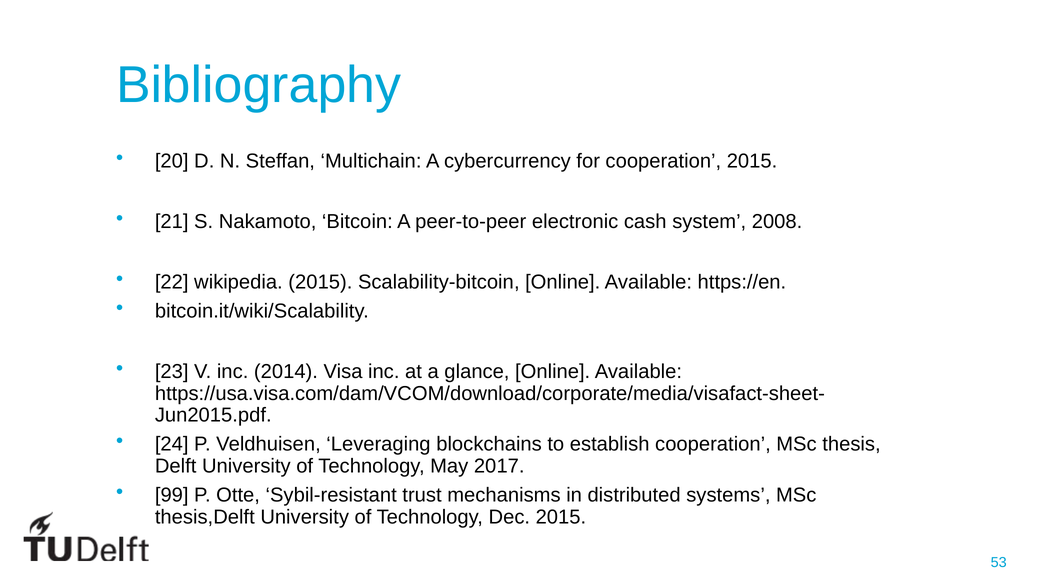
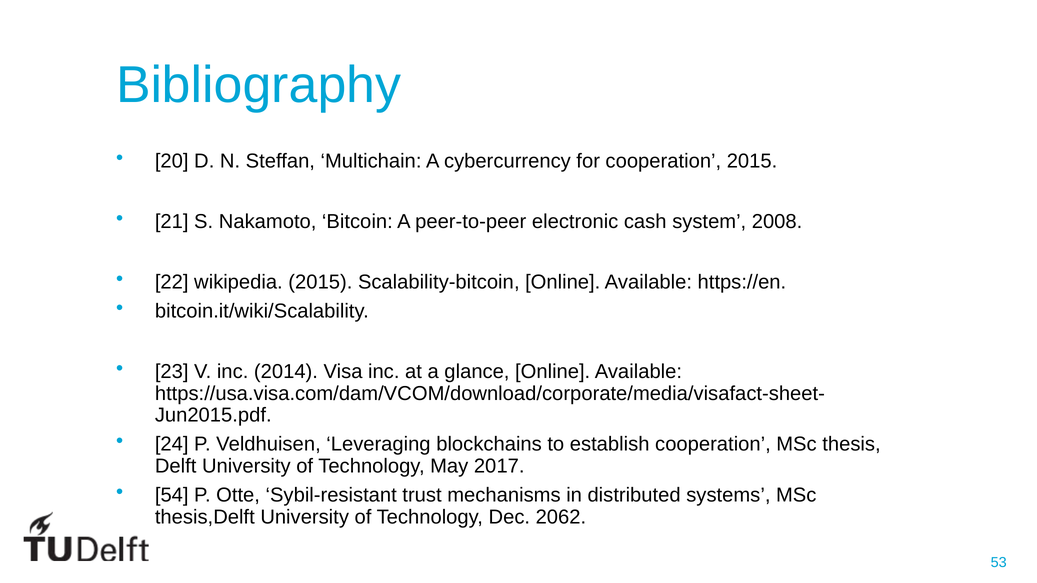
99: 99 -> 54
Dec 2015: 2015 -> 2062
